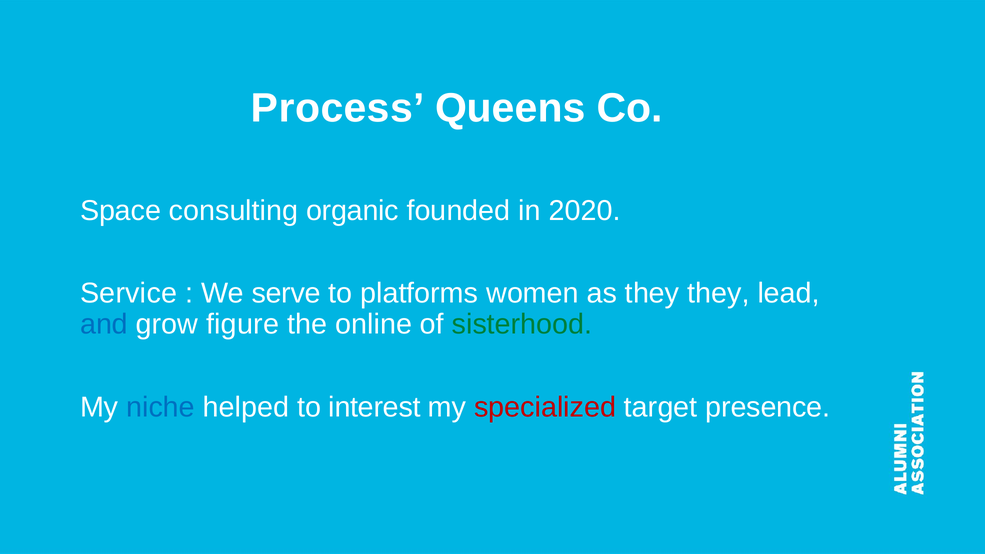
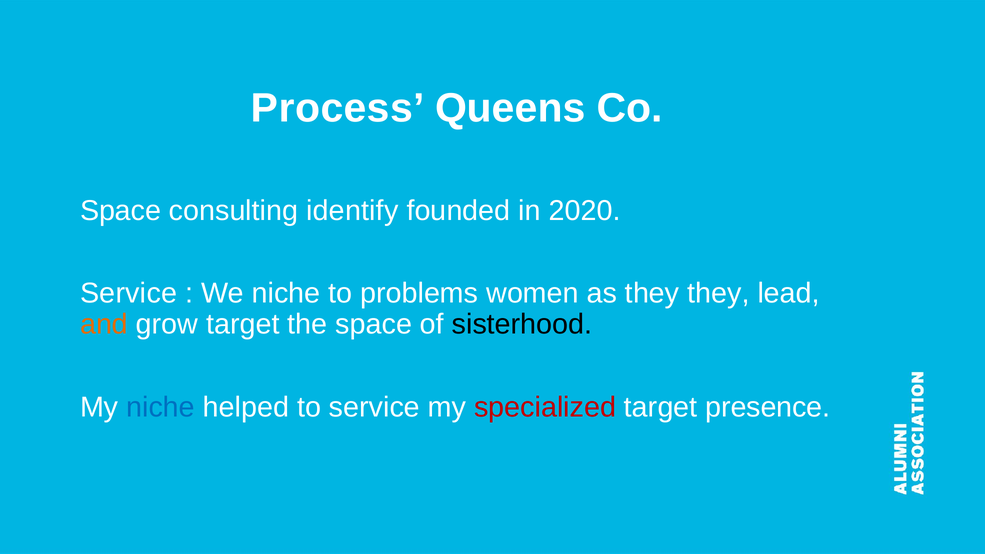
organic: organic -> identify
We serve: serve -> niche
platforms: platforms -> problems
and colour: blue -> orange
grow figure: figure -> target
the online: online -> space
sisterhood colour: green -> black
to interest: interest -> service
